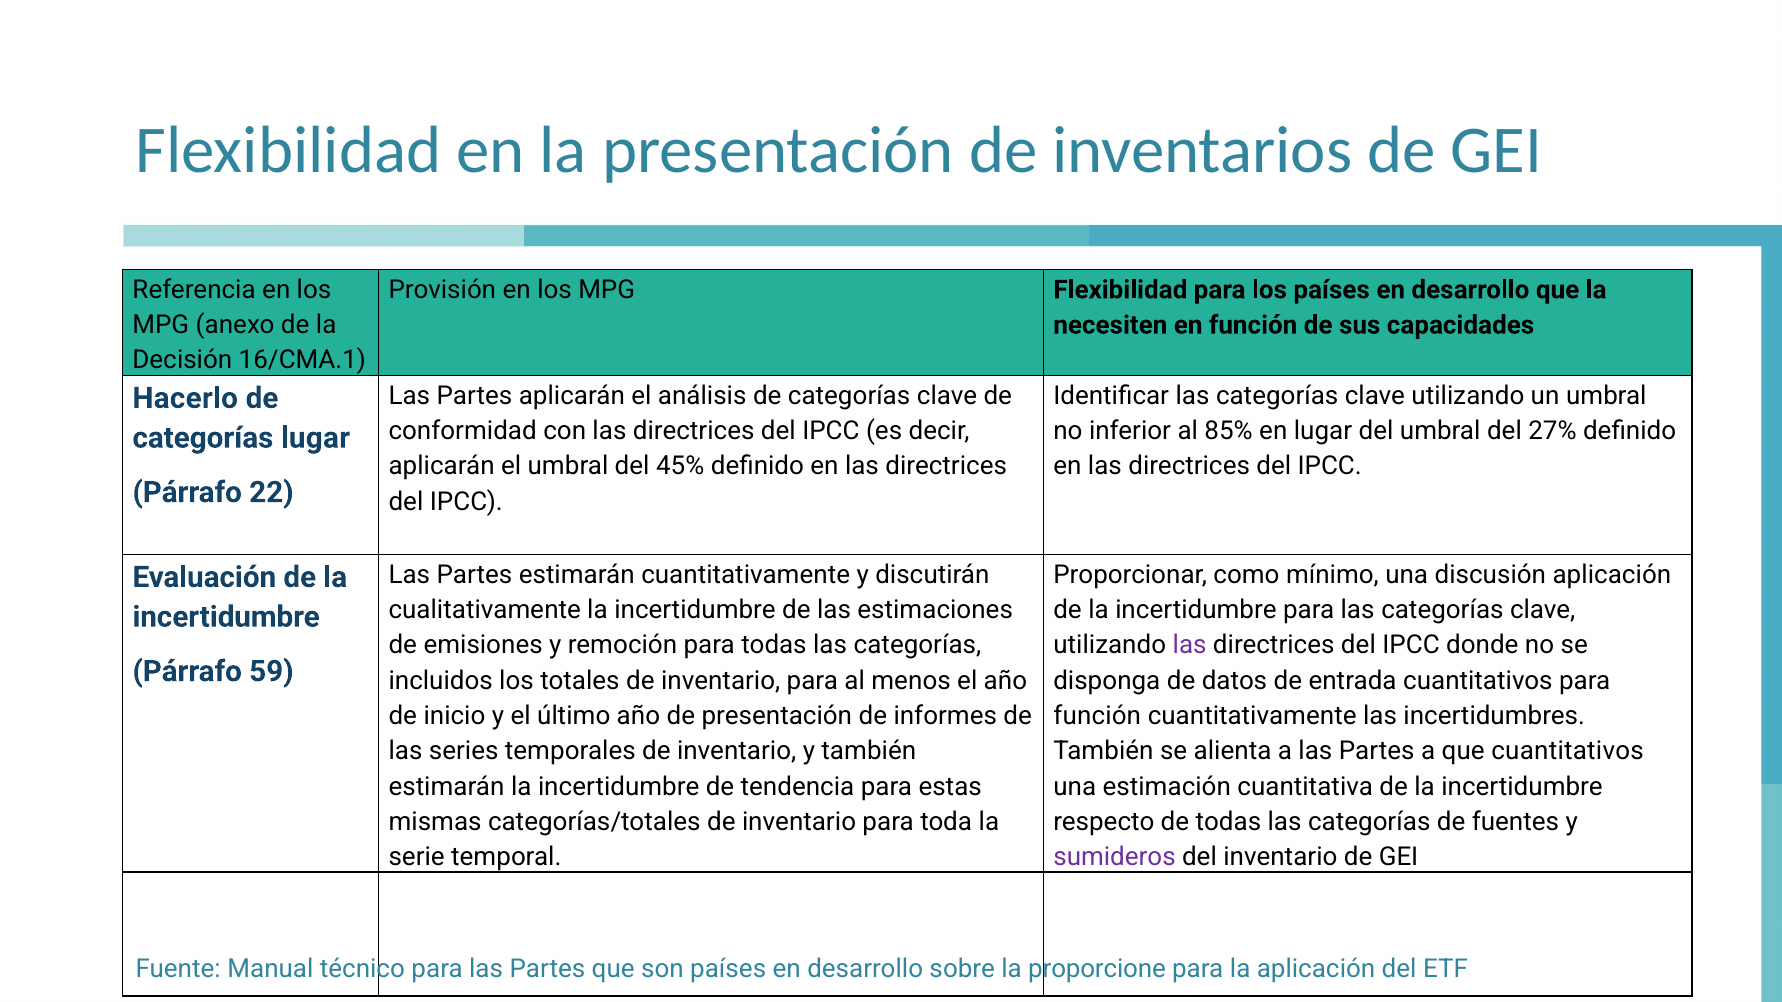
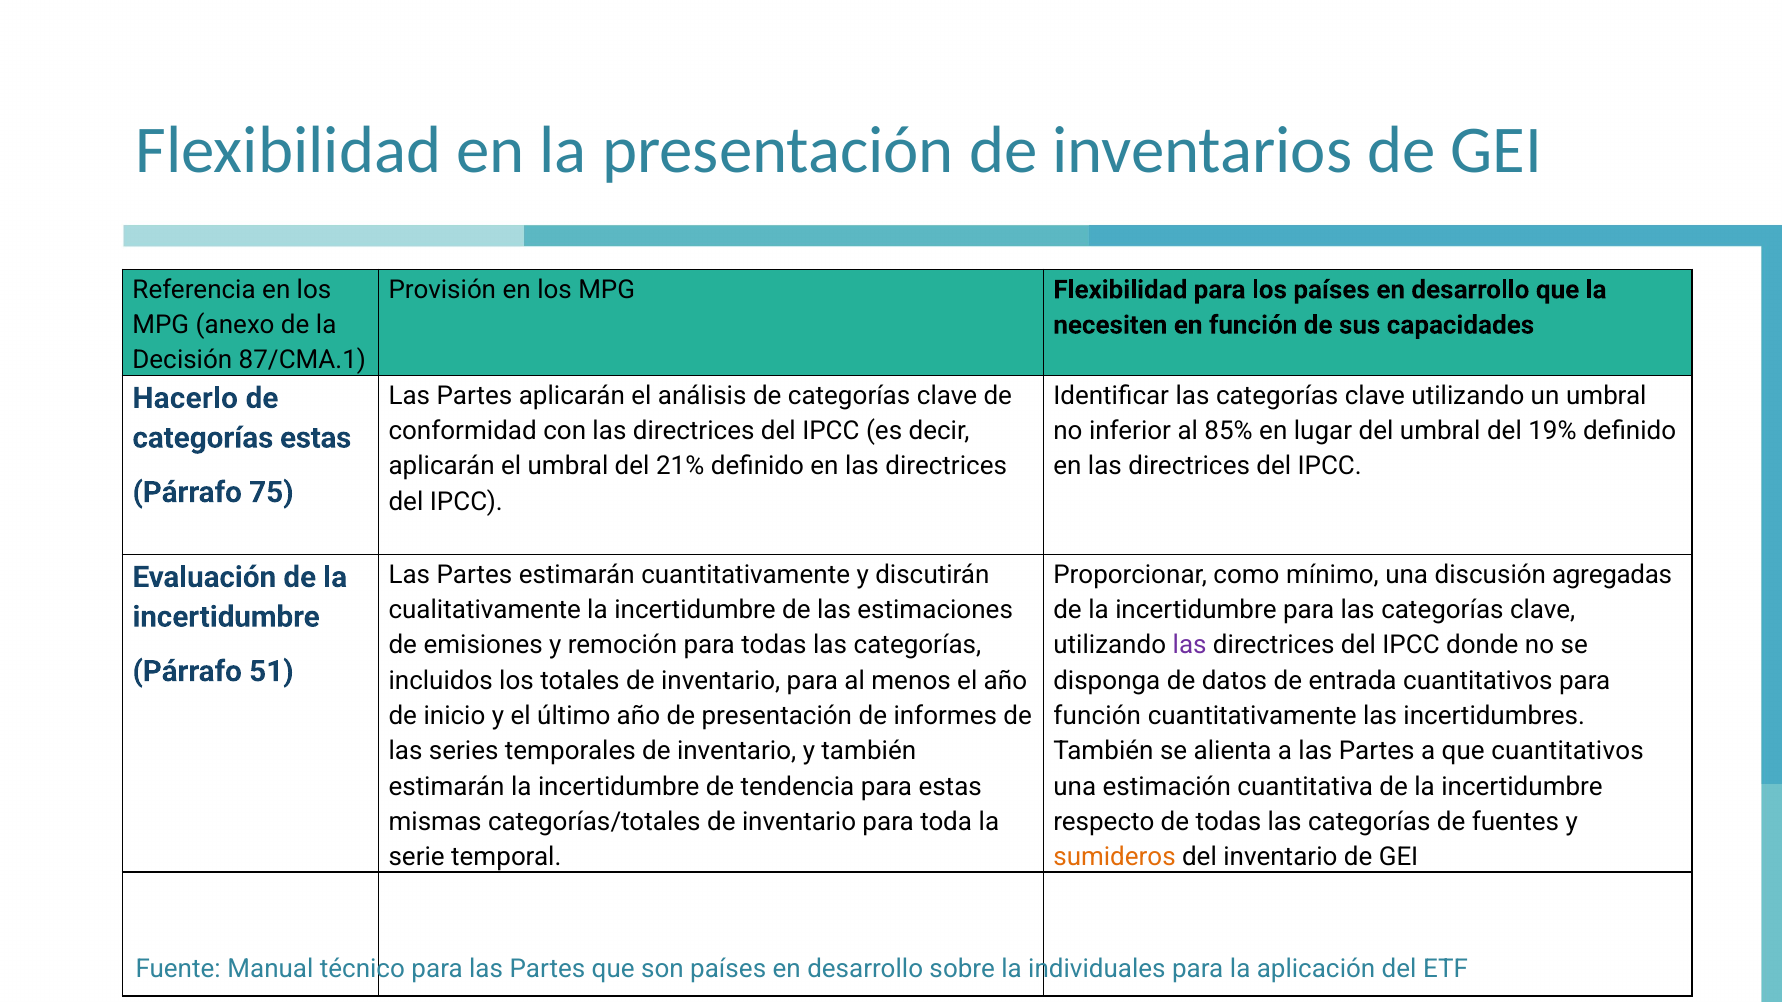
16/CMA.1: 16/CMA.1 -> 87/CMA.1
27%: 27% -> 19%
categorías lugar: lugar -> estas
45%: 45% -> 21%
22: 22 -> 75
discusión aplicación: aplicación -> agregadas
59: 59 -> 51
sumideros colour: purple -> orange
proporcione: proporcione -> individuales
